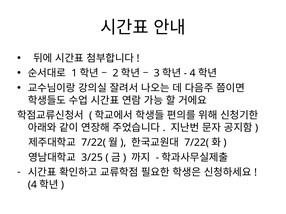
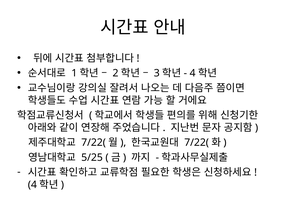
3/25: 3/25 -> 5/25
